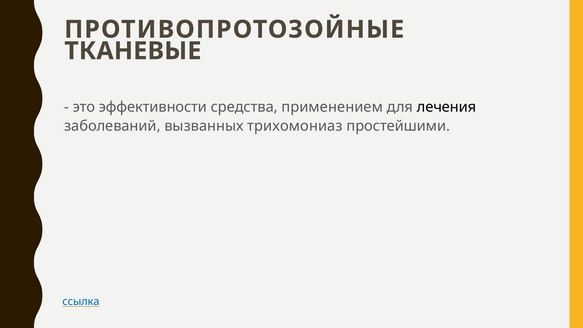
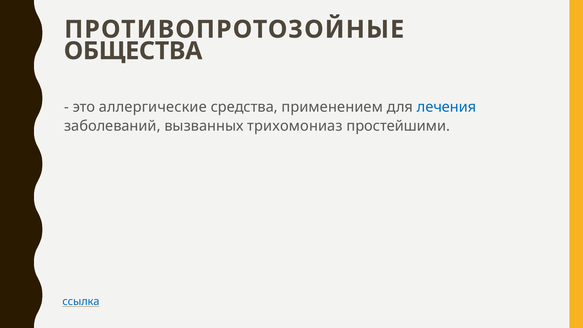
ТКАНЕВЫЕ: ТКАНЕВЫЕ -> ОБЩЕСТВА
эффективности: эффективности -> аллергические
лечения colour: black -> blue
